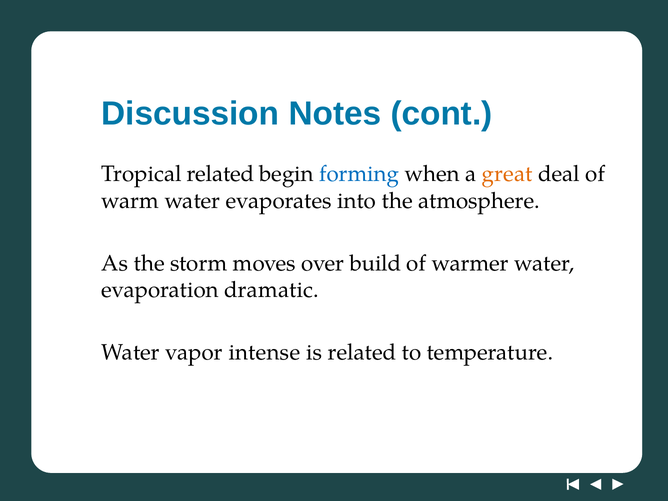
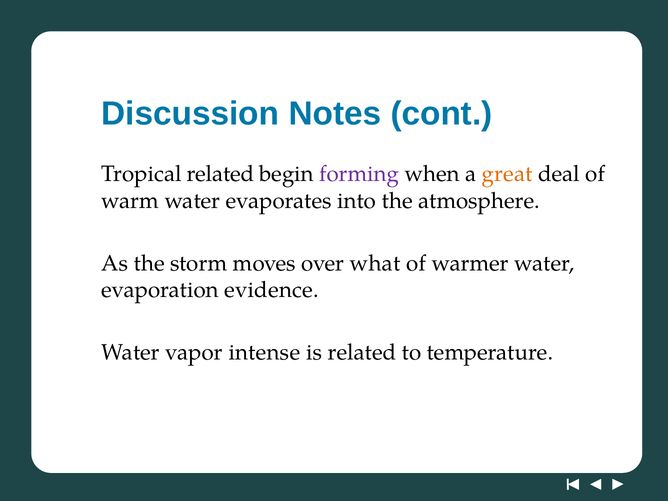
forming colour: blue -> purple
build: build -> what
dramatic: dramatic -> evidence
